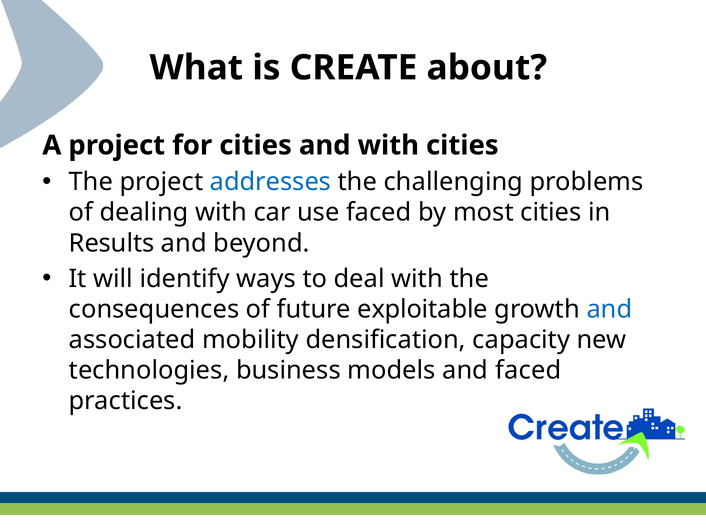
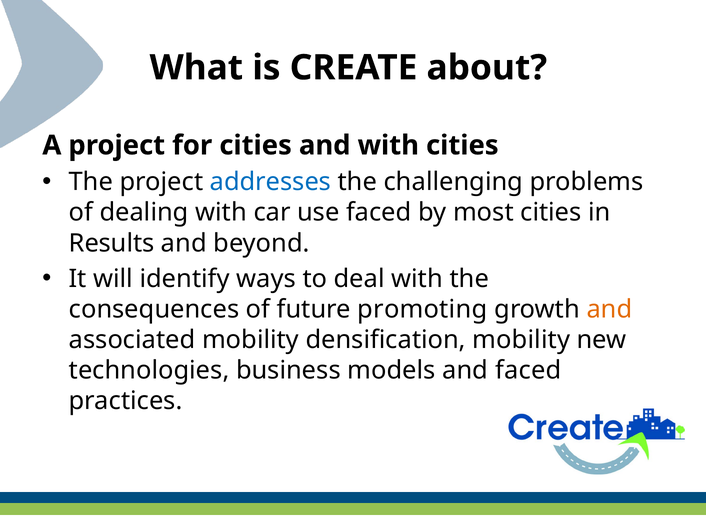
exploitable: exploitable -> promoting
and at (609, 310) colour: blue -> orange
densification capacity: capacity -> mobility
